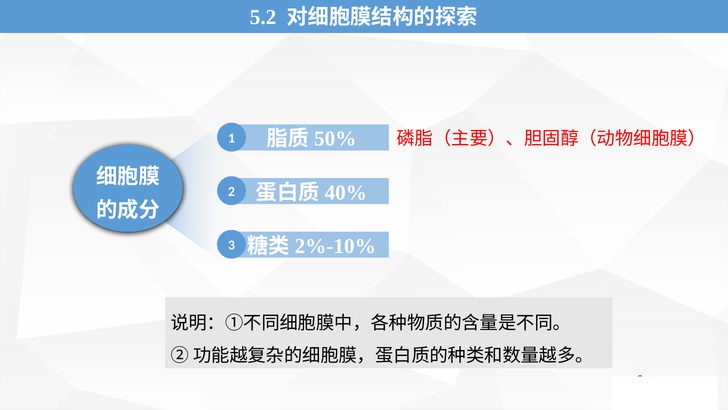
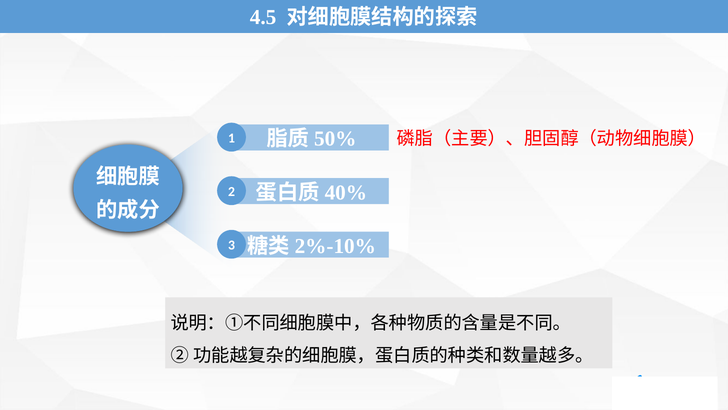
5.2: 5.2 -> 4.5
